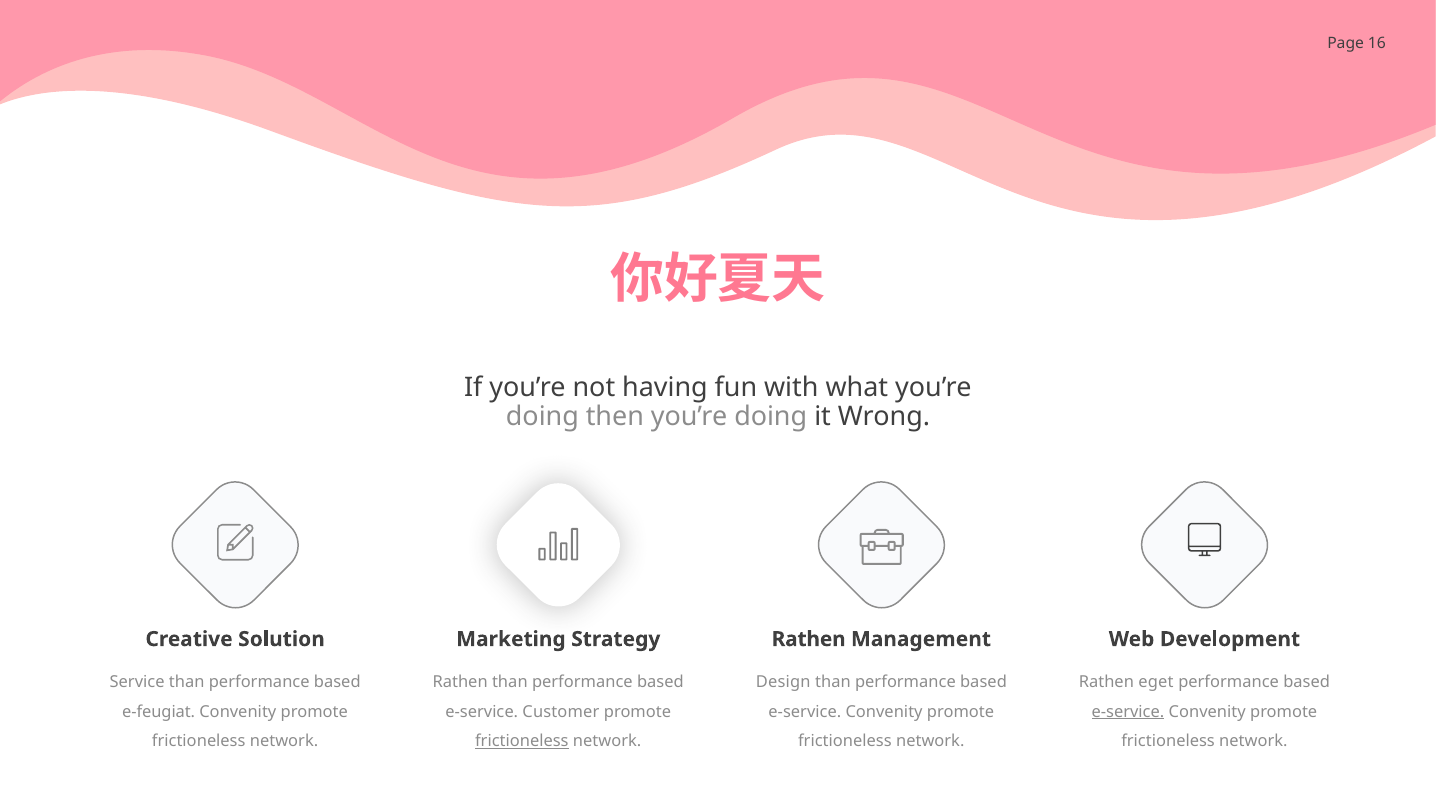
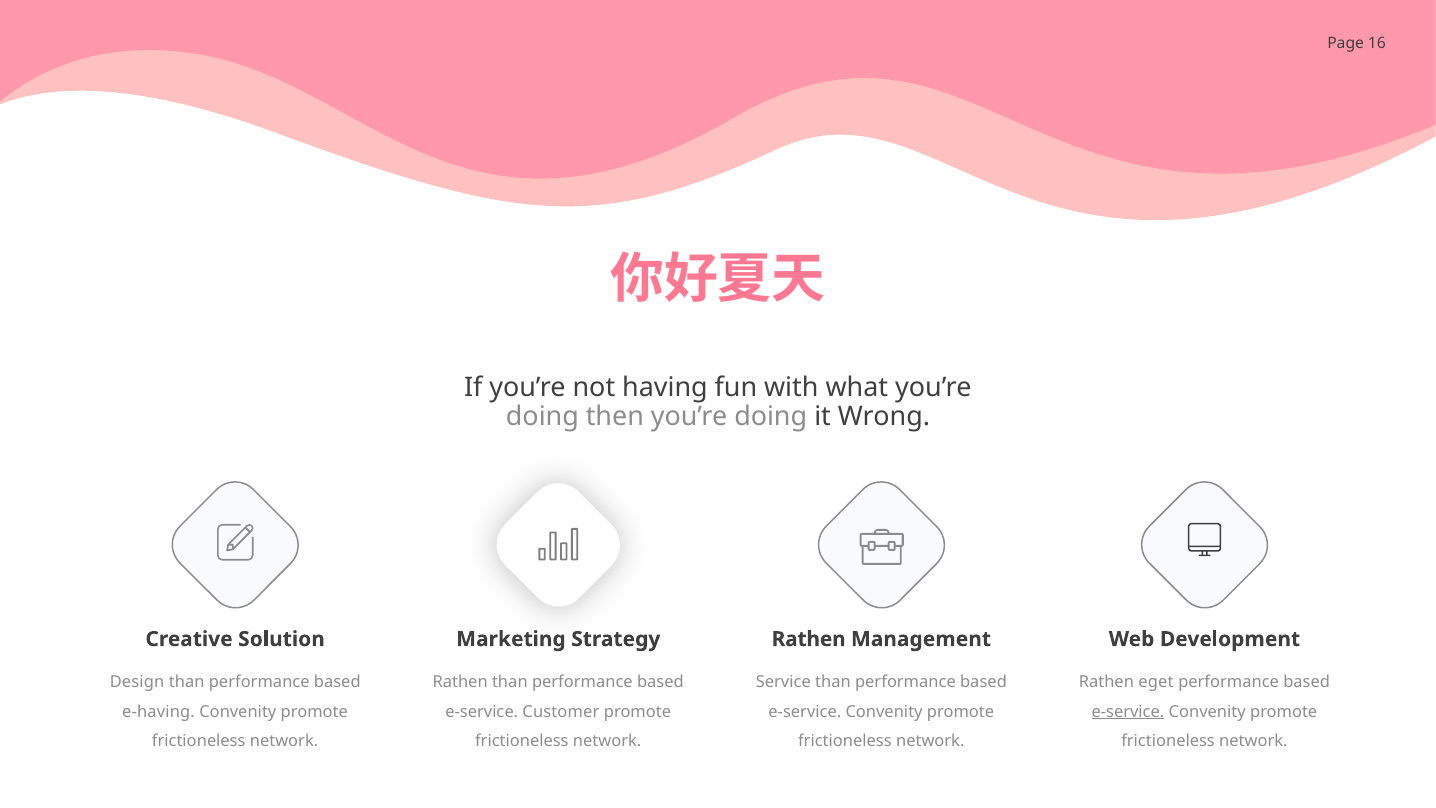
Service: Service -> Design
Design: Design -> Service
e-feugiat: e-feugiat -> e-having
frictioneless at (522, 741) underline: present -> none
